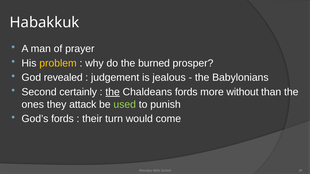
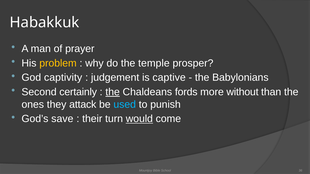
burned: burned -> temple
revealed: revealed -> captivity
jealous: jealous -> captive
used colour: light green -> light blue
God’s fords: fords -> save
would underline: none -> present
